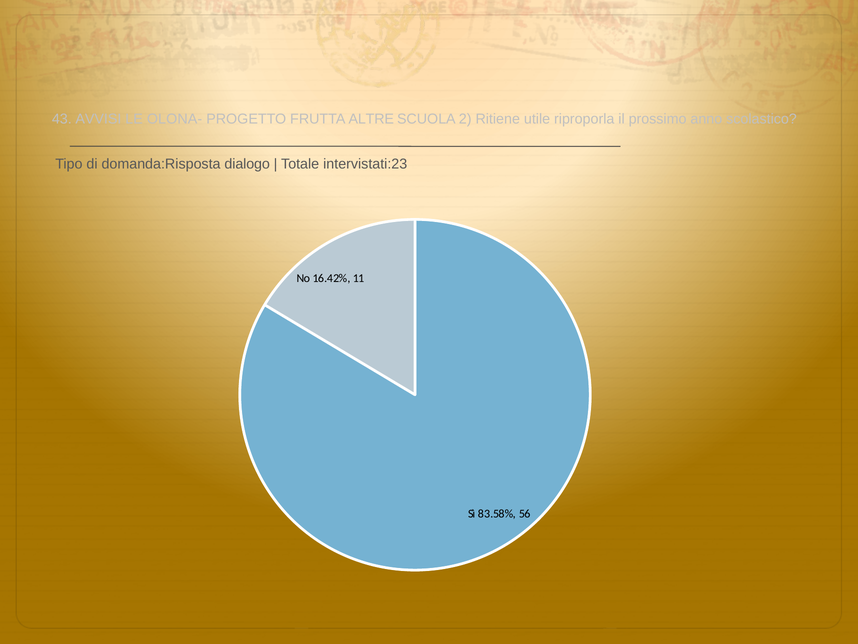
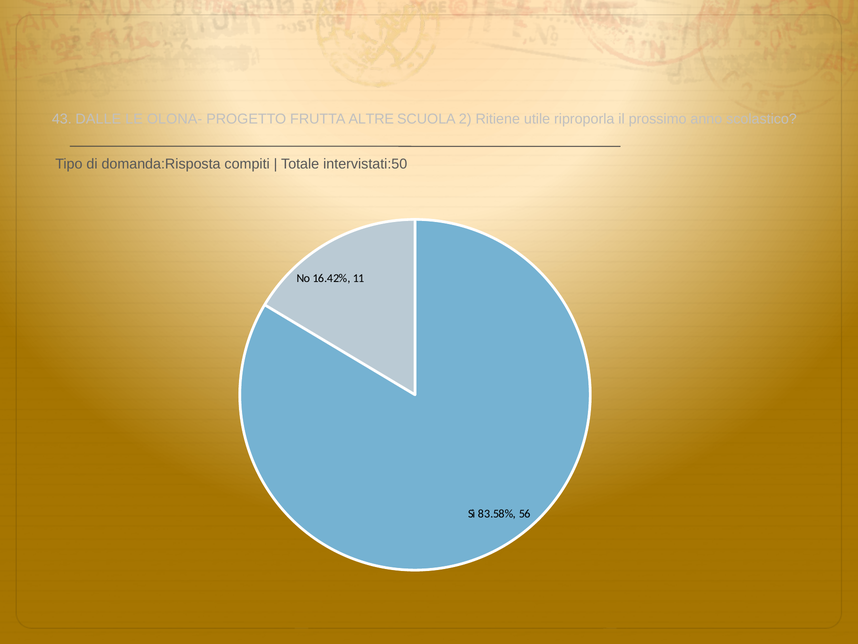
AVVISI: AVVISI -> DALLE
dialogo: dialogo -> compiti
intervistati:23: intervistati:23 -> intervistati:50
